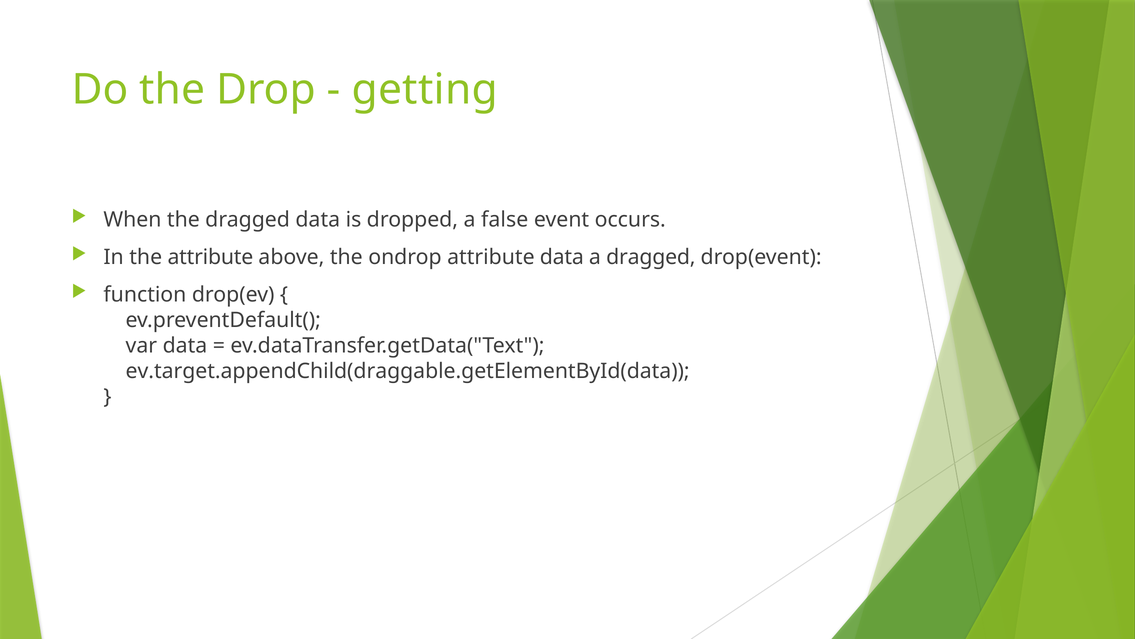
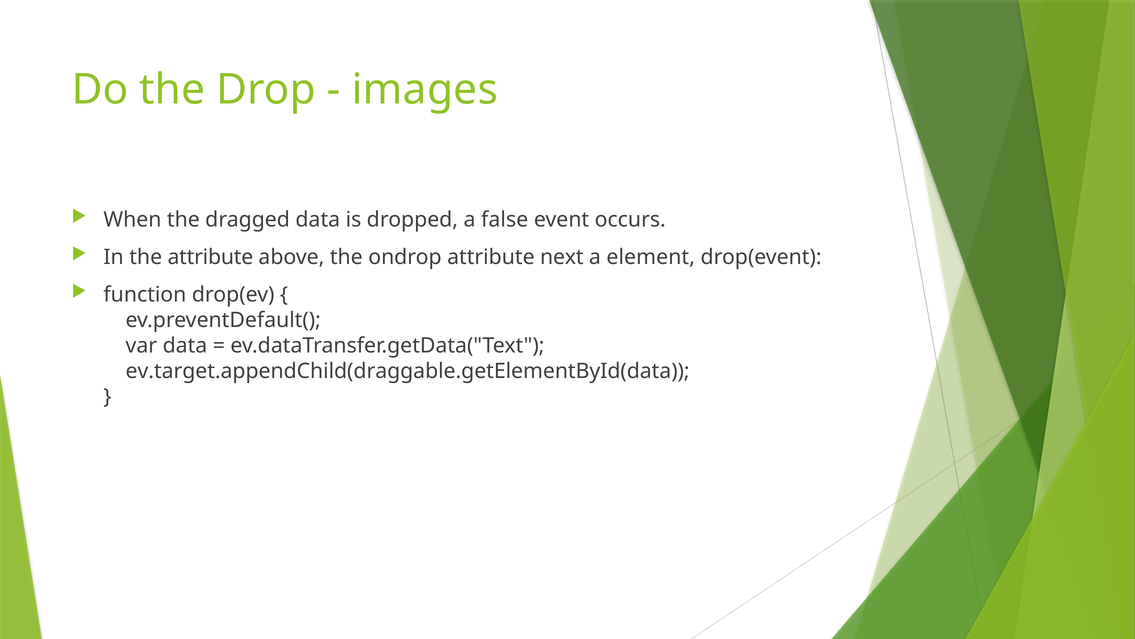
getting: getting -> images
attribute data: data -> next
a dragged: dragged -> element
